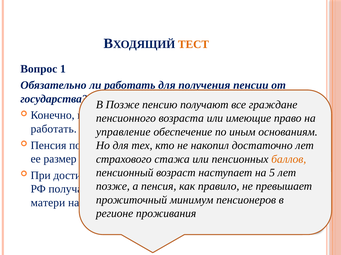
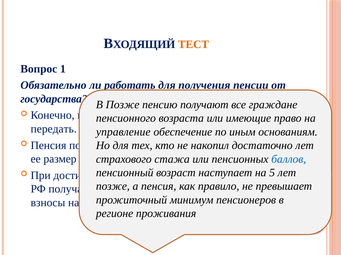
работать at (54, 129): работать -> передать
баллов colour: orange -> blue
матери: матери -> взносы
